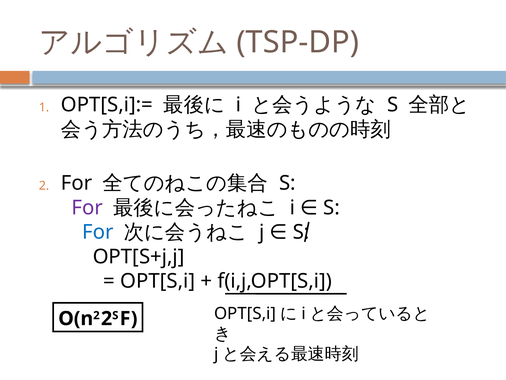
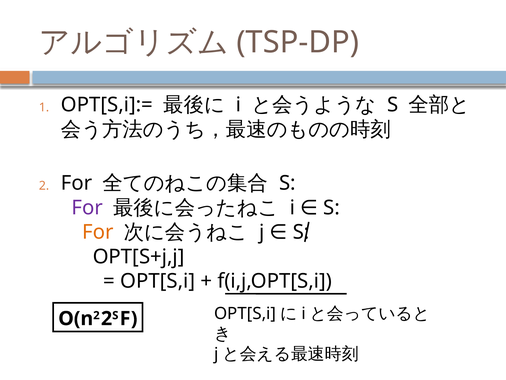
For at (98, 232) colour: blue -> orange
